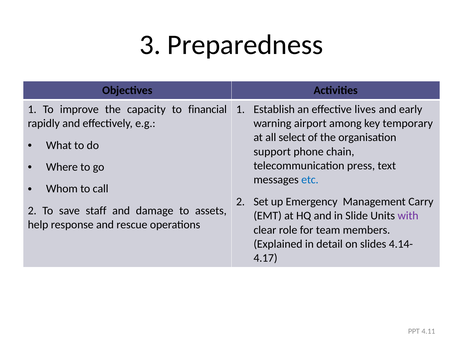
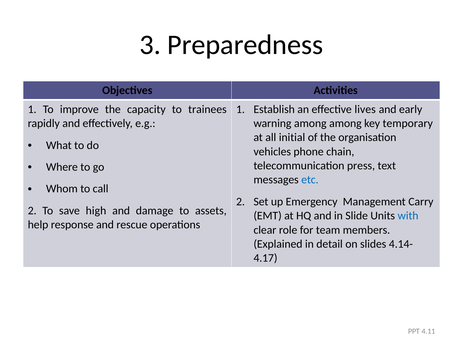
financial: financial -> trainees
warning airport: airport -> among
select: select -> initial
support: support -> vehicles
staff: staff -> high
with colour: purple -> blue
